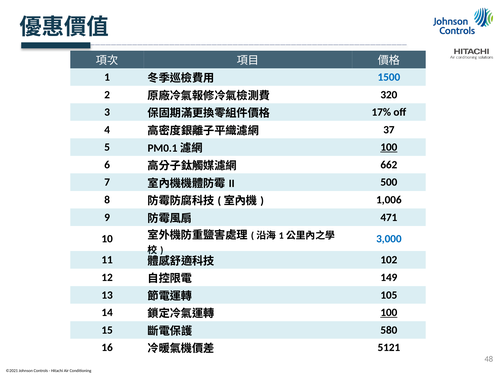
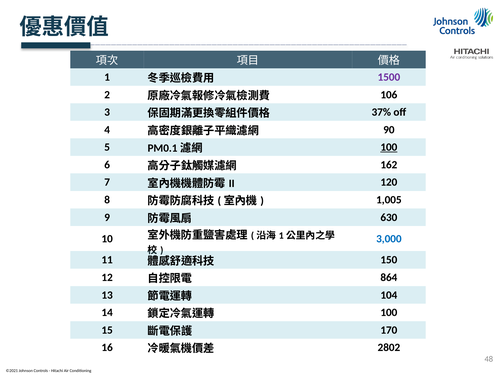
1500 colour: blue -> purple
320: 320 -> 106
17%: 17% -> 37%
37: 37 -> 90
662: 662 -> 162
500: 500 -> 120
1,006: 1,006 -> 1,005
471: 471 -> 630
102: 102 -> 150
149: 149 -> 864
105: 105 -> 104
100 at (389, 313) underline: present -> none
580: 580 -> 170
5121: 5121 -> 2802
